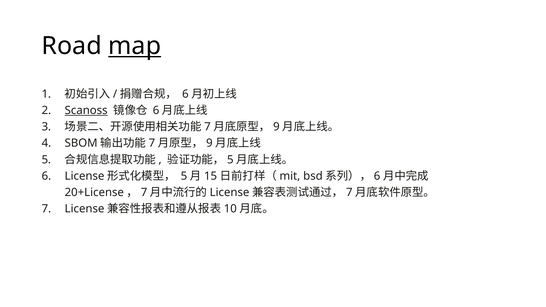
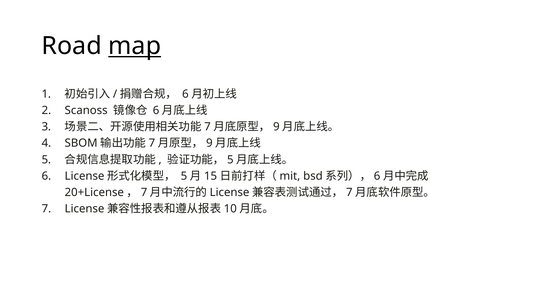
Scanoss underline: present -> none
